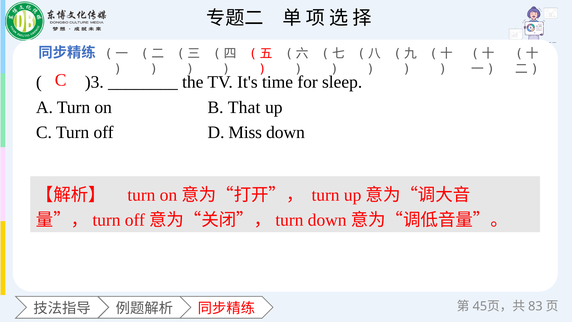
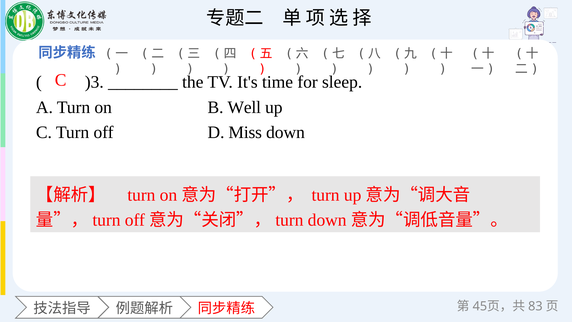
That: That -> Well
